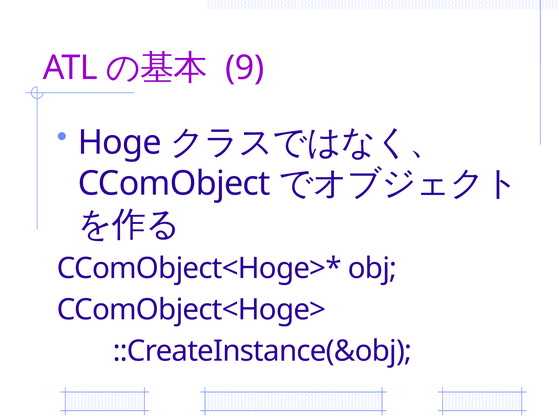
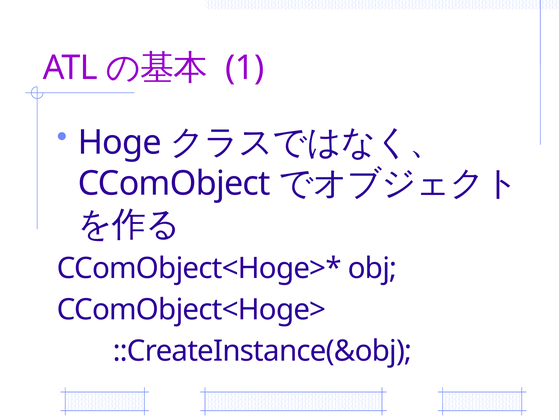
9: 9 -> 1
